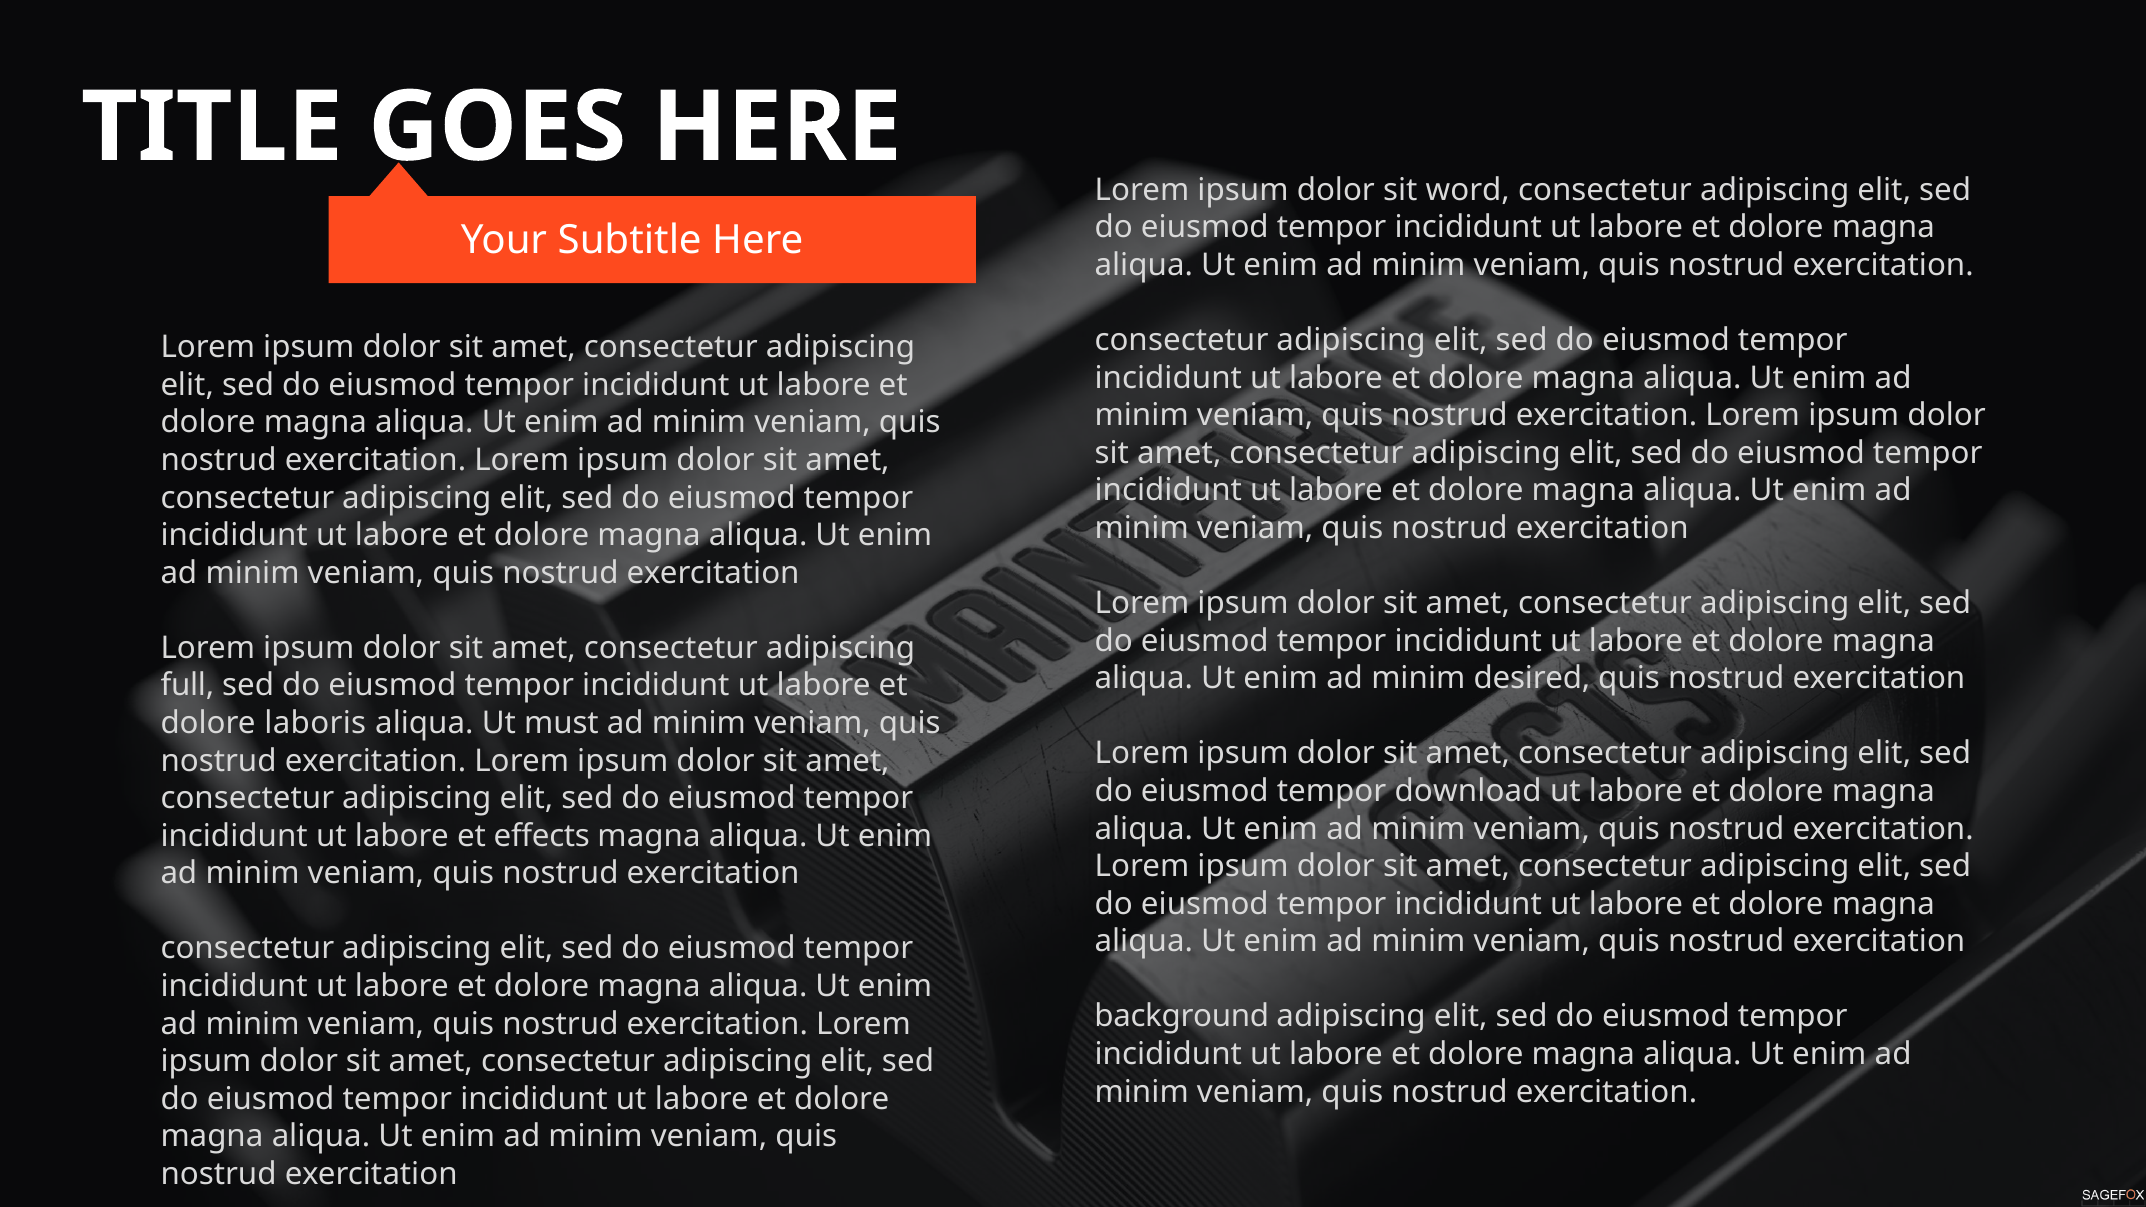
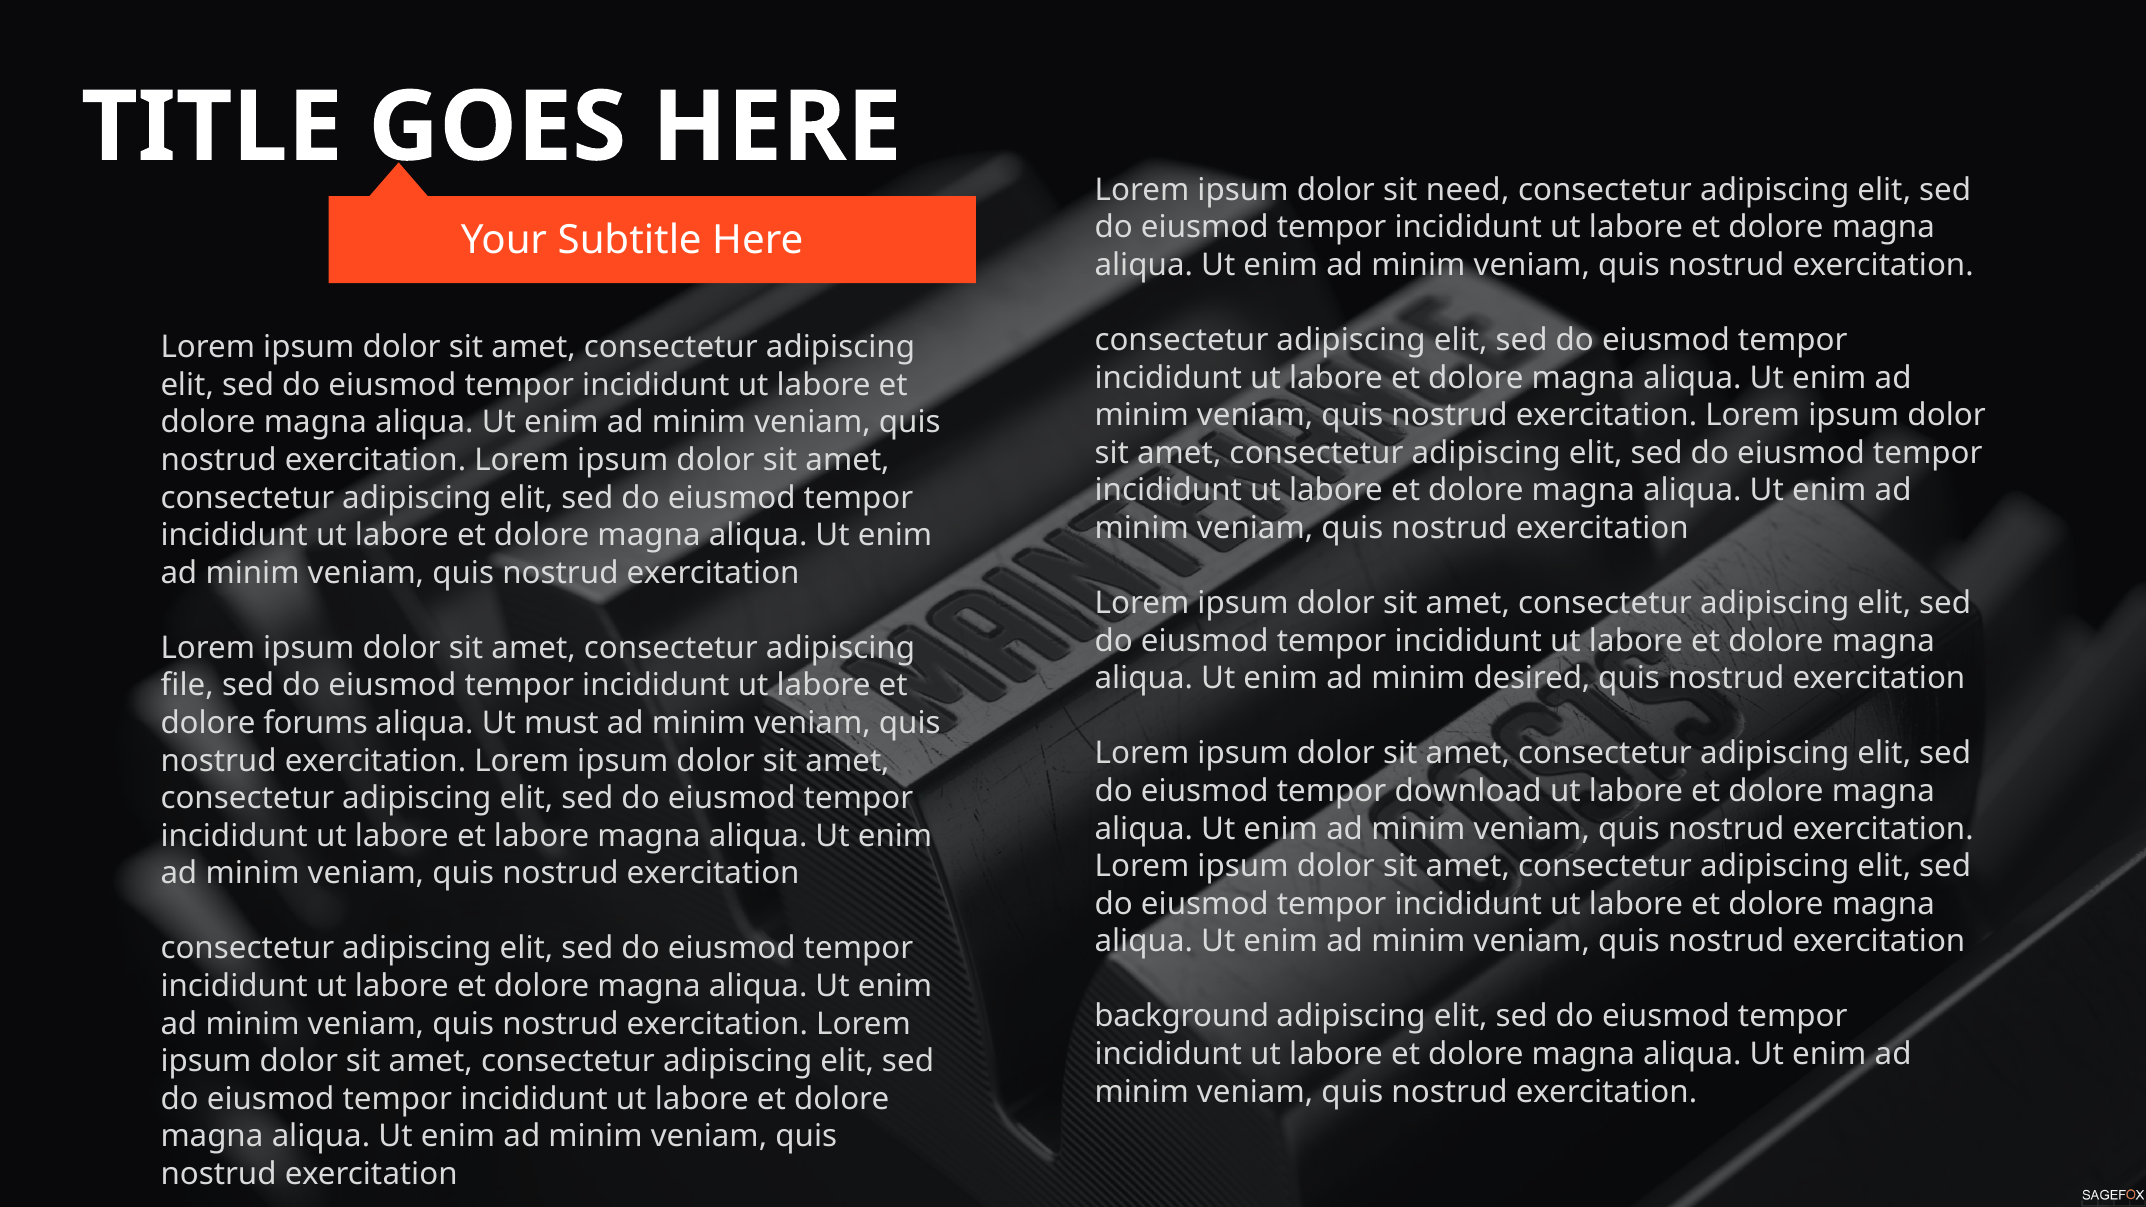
word: word -> need
full: full -> file
laboris: laboris -> forums
et effects: effects -> labore
